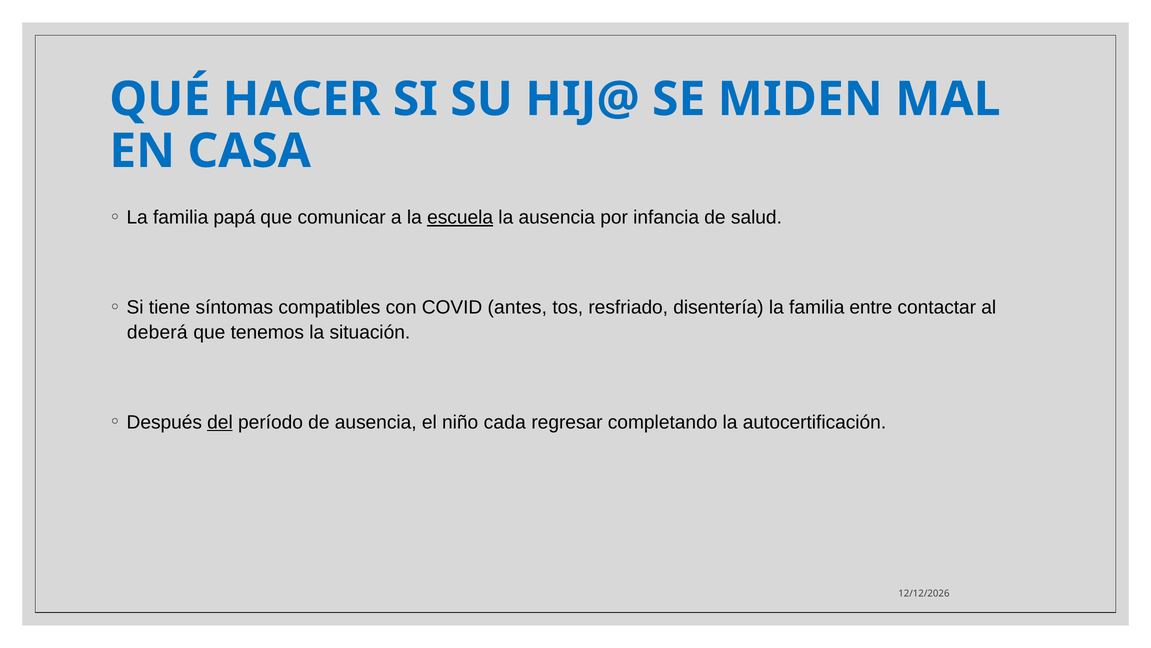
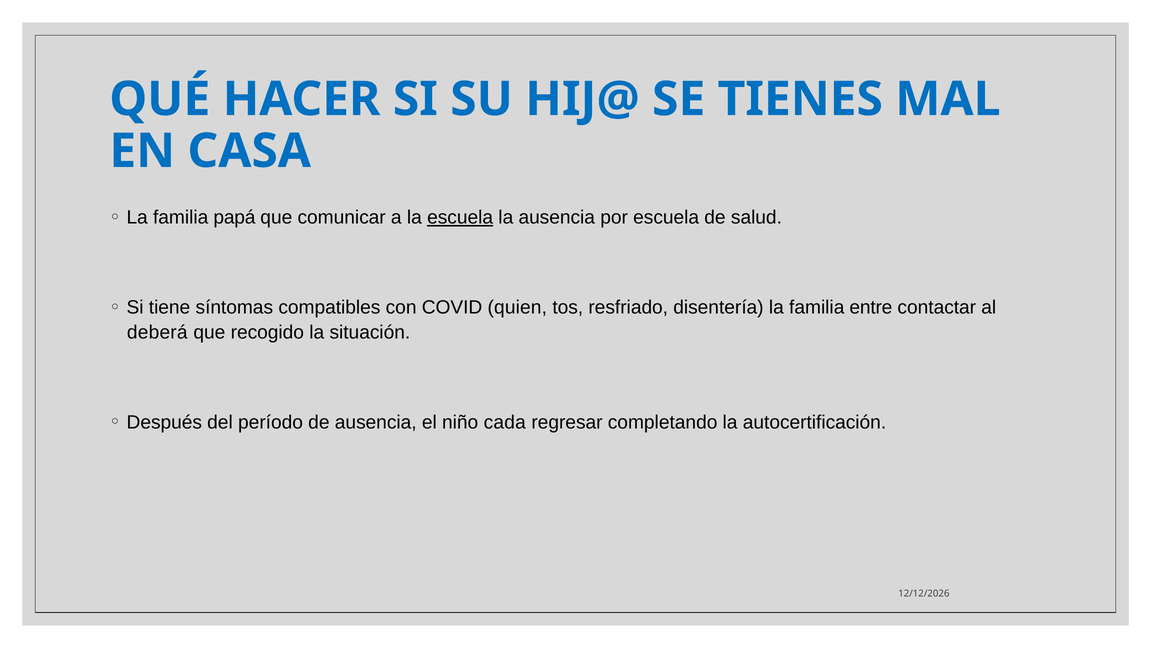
MIDEN: MIDEN -> TIENES
por infancia: infancia -> escuela
antes: antes -> quien
tenemos: tenemos -> recogido
del underline: present -> none
